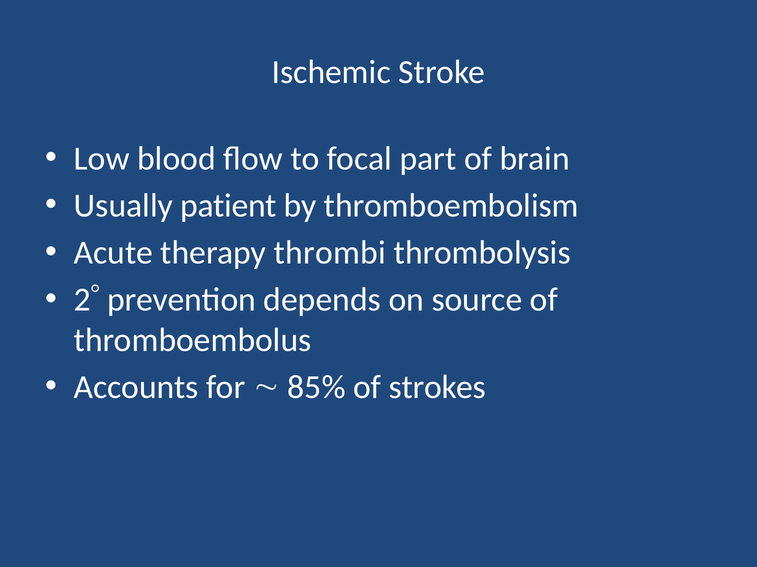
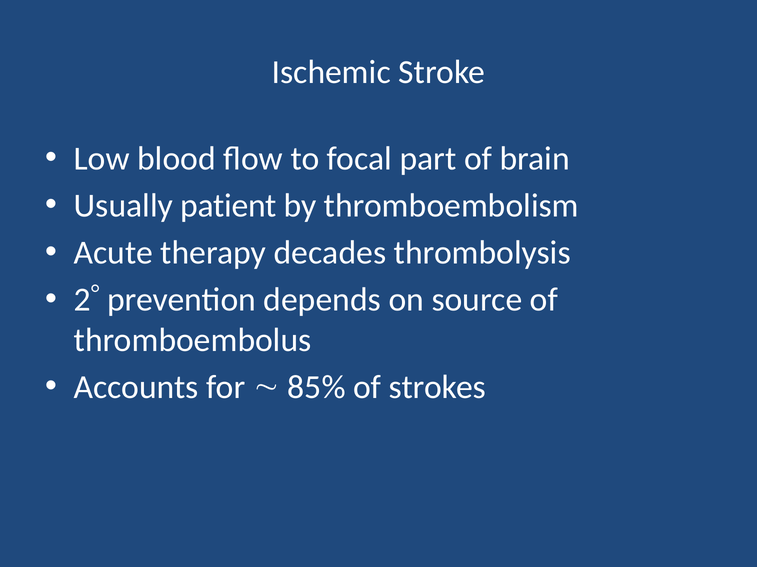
thrombi: thrombi -> decades
